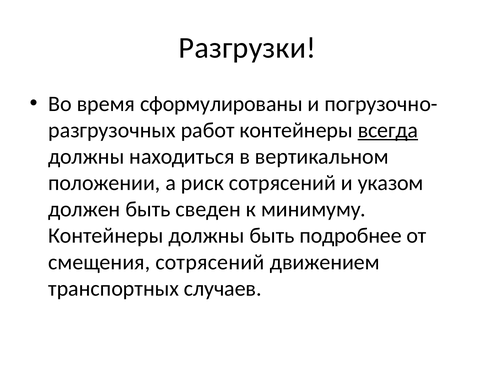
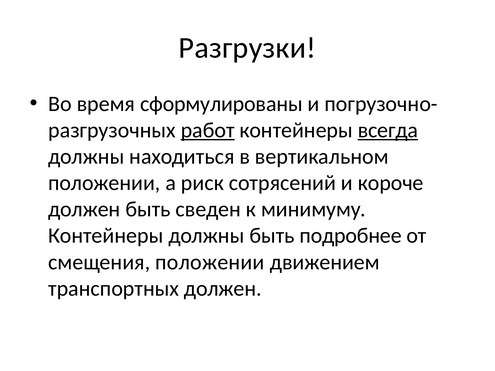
работ underline: none -> present
указом: указом -> короче
смещения сотрясений: сотрясений -> положении
транспортных случаев: случаев -> должен
